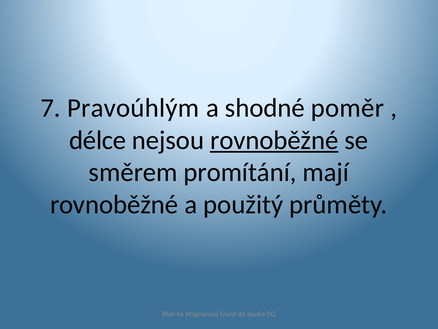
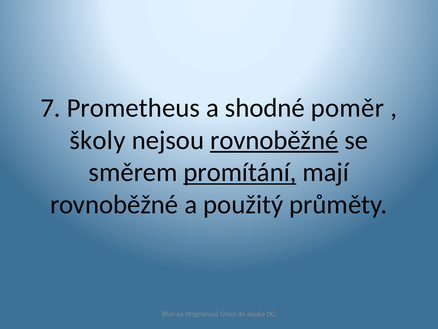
Pravoúhlým: Pravoúhlým -> Prometheus
délce: délce -> školy
promítání underline: none -> present
